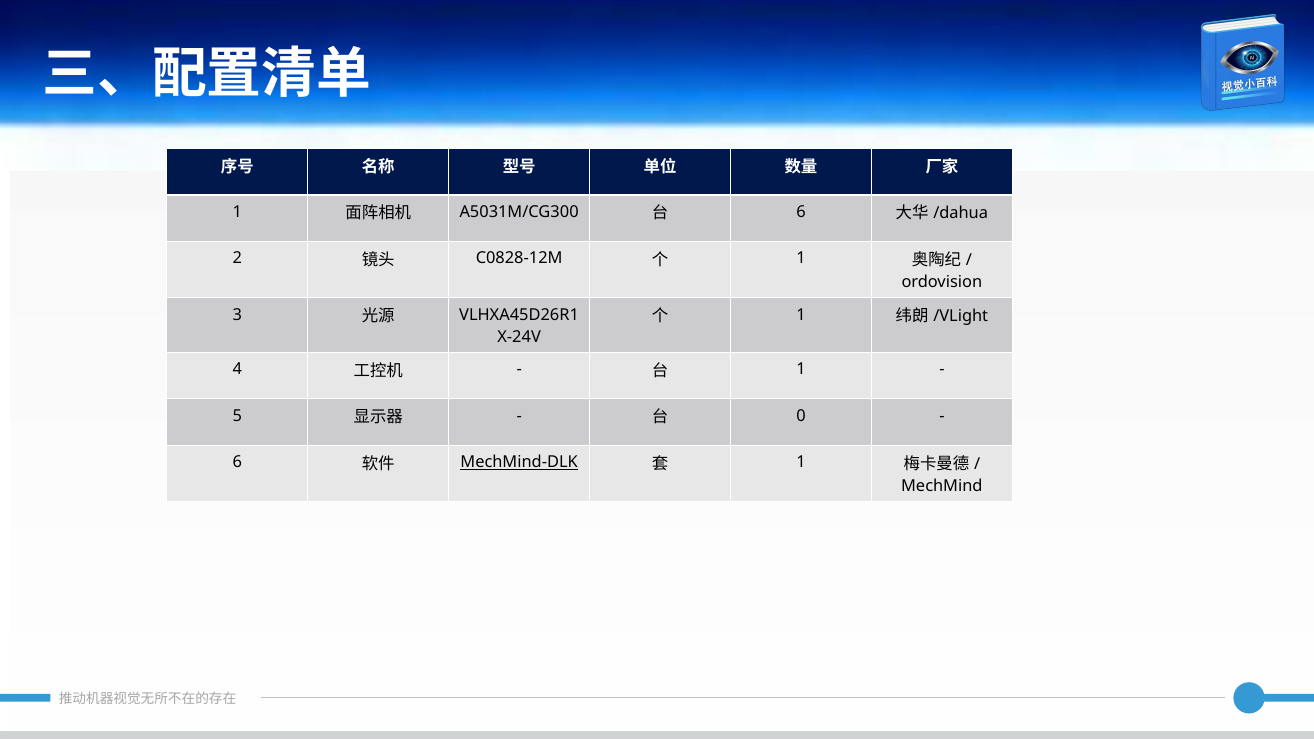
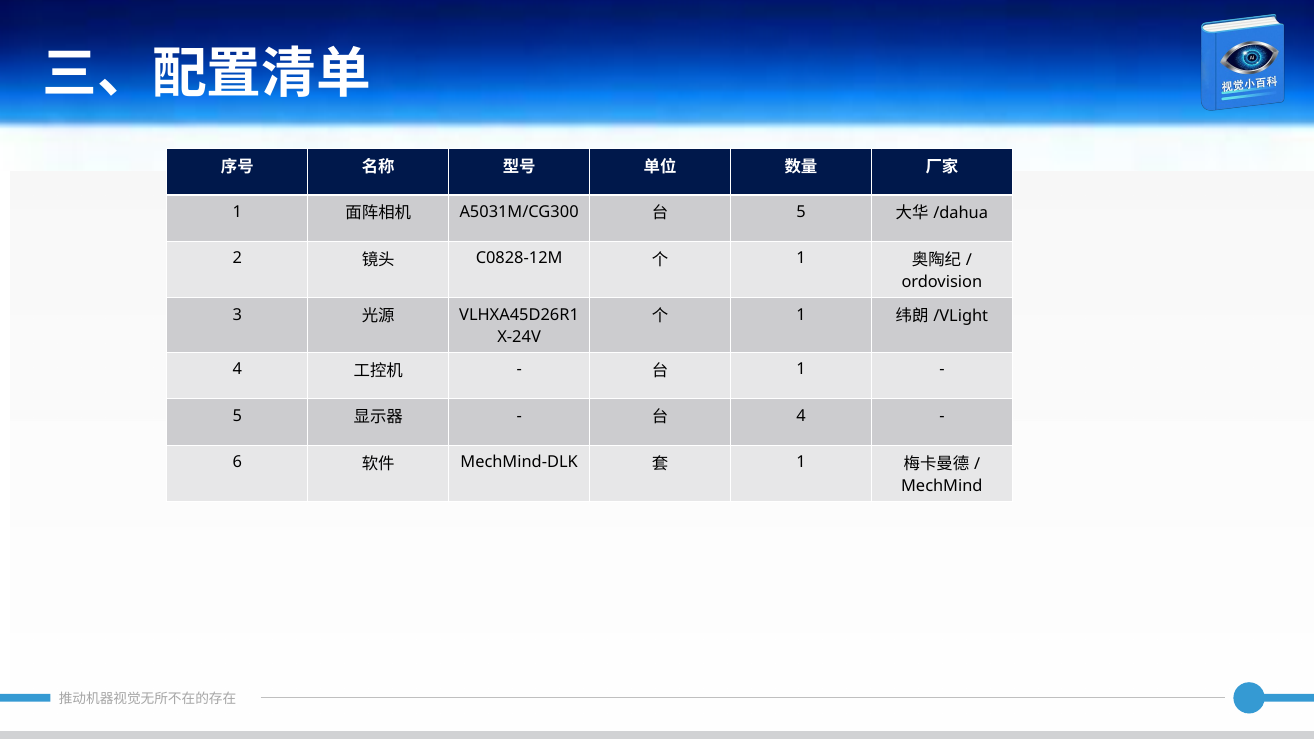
6 at (801, 212): 6 -> 5
0 at (801, 416): 0 -> 4
MechMind-DLK underline: present -> none
